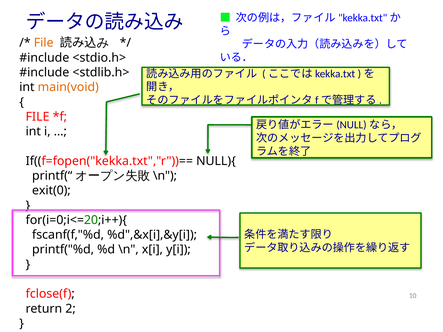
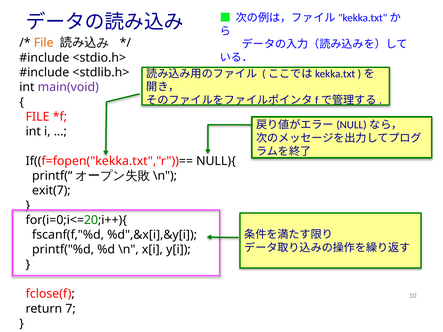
main(void colour: orange -> purple
exit(0: exit(0 -> exit(7
2: 2 -> 7
